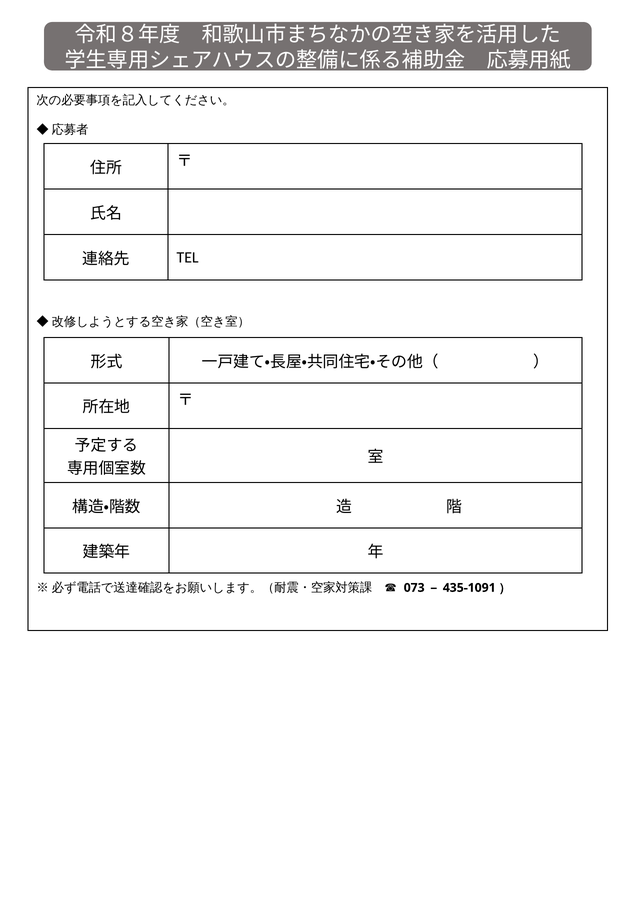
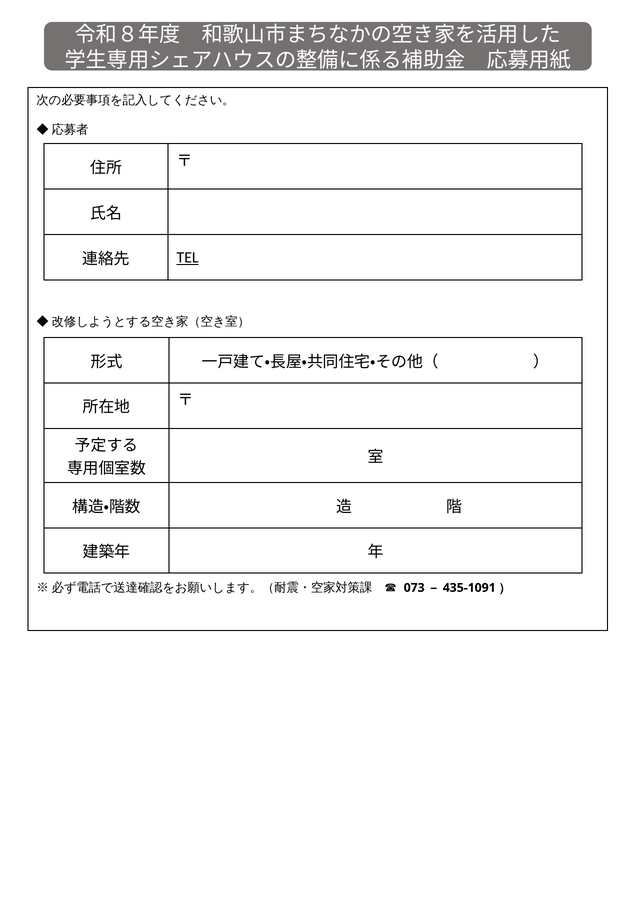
TEL underline: none -> present
